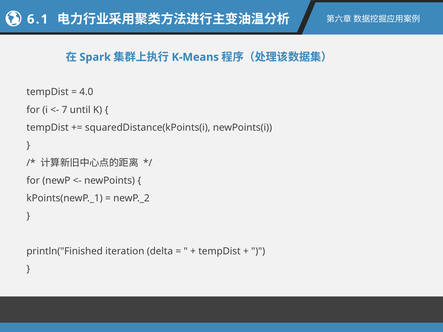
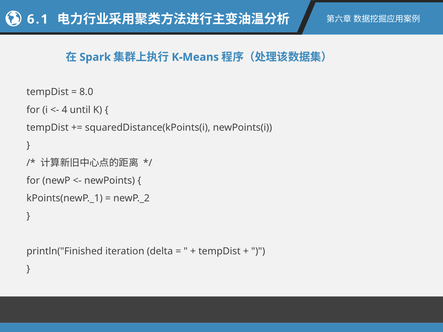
4.0: 4.0 -> 8.0
7: 7 -> 4
